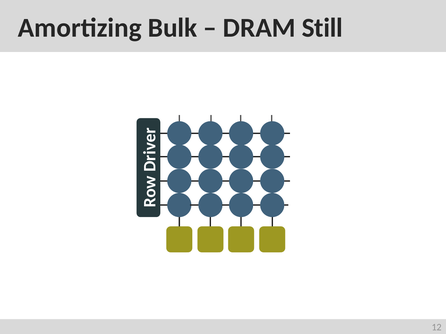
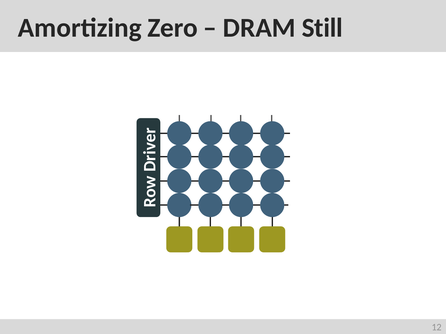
Bulk: Bulk -> Zero
